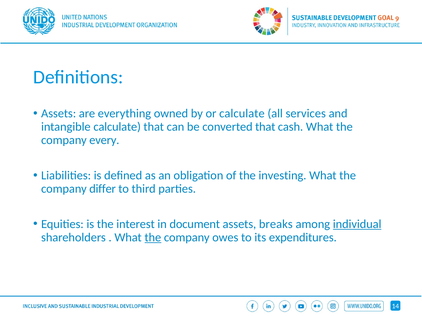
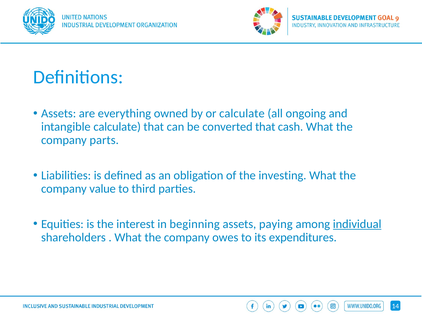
services: services -> ongoing
every: every -> parts
differ: differ -> value
document: document -> beginning
breaks: breaks -> paying
the at (153, 238) underline: present -> none
